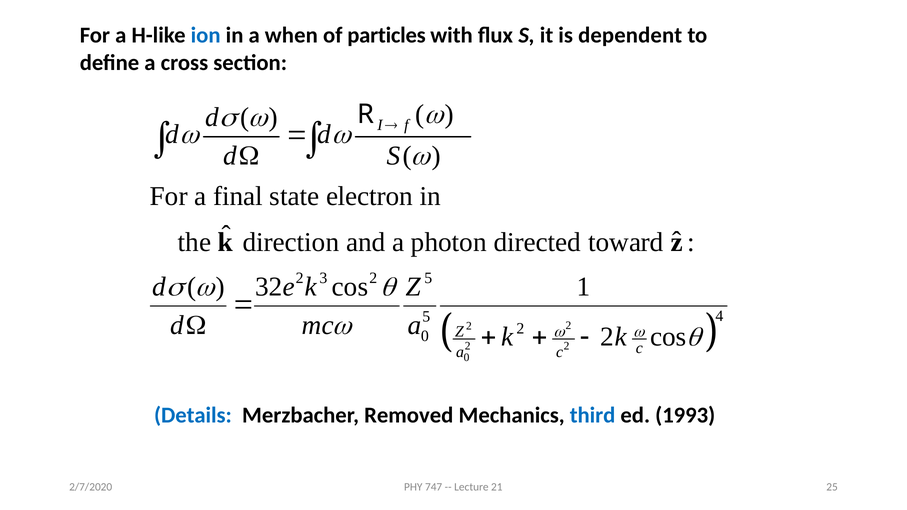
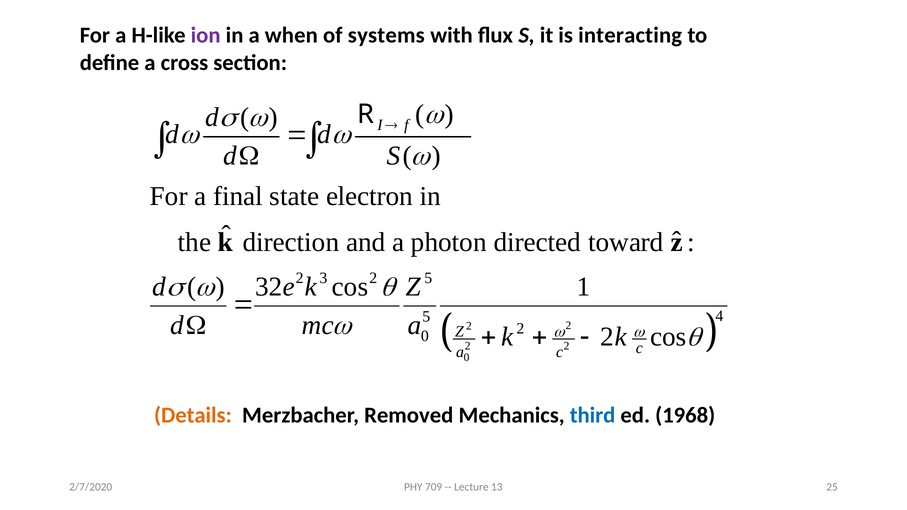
ion colour: blue -> purple
particles: particles -> systems
dependent: dependent -> interacting
Details colour: blue -> orange
1993: 1993 -> 1968
747: 747 -> 709
21: 21 -> 13
